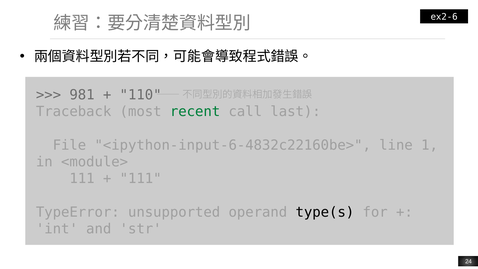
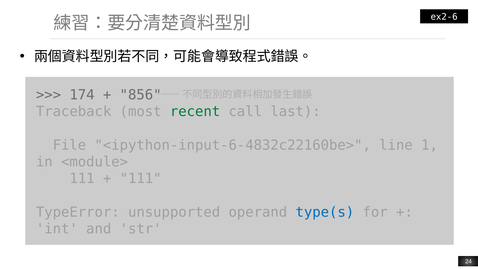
981: 981 -> 174
110: 110 -> 856
type(s colour: black -> blue
